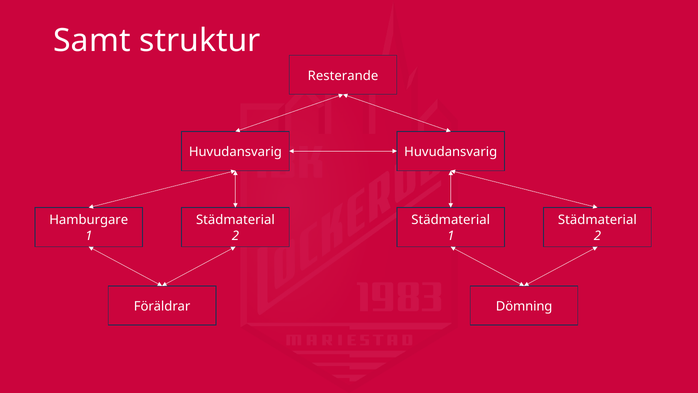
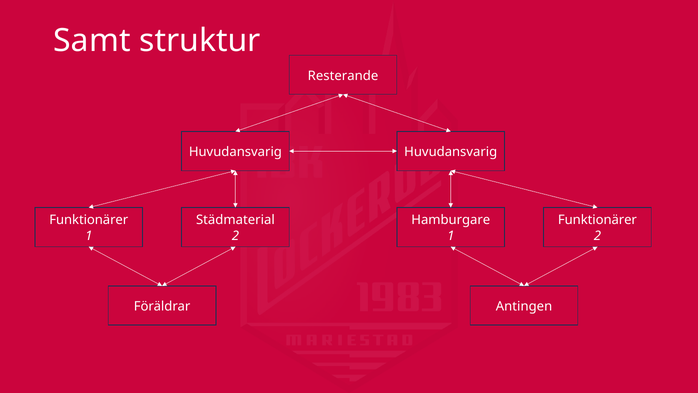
Hamburgare at (89, 220): Hamburgare -> Funktionärer
Städmaterial at (451, 220): Städmaterial -> Hamburgare
Städmaterial at (597, 220): Städmaterial -> Funktionärer
Dömning: Dömning -> Antingen
